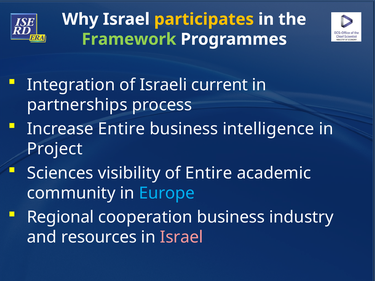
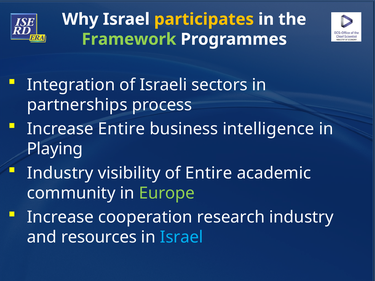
current: current -> sectors
Project: Project -> Playing
Sciences at (60, 173): Sciences -> Industry
Europe colour: light blue -> light green
Regional at (60, 217): Regional -> Increase
cooperation business: business -> research
Israel at (182, 237) colour: pink -> light blue
